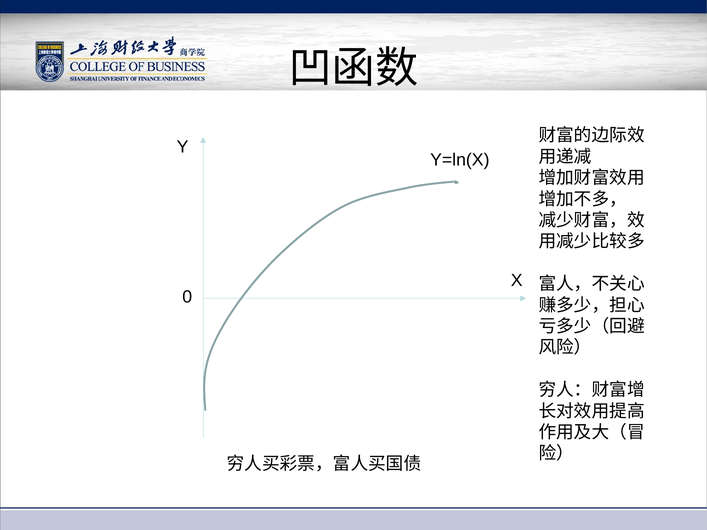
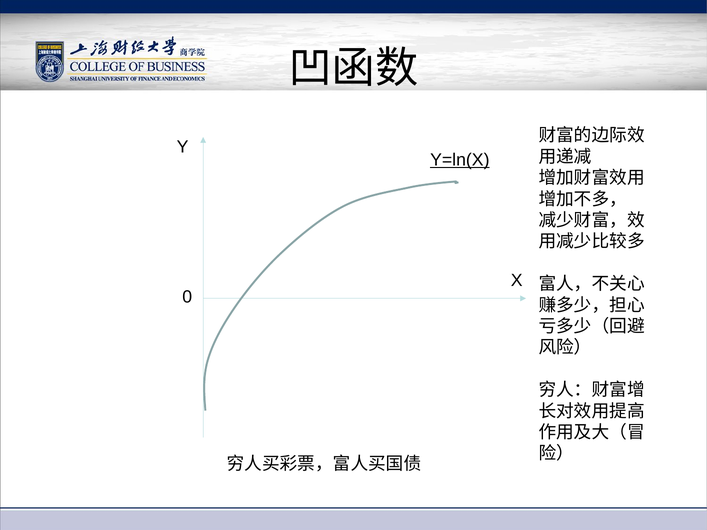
Y=ln(X underline: none -> present
